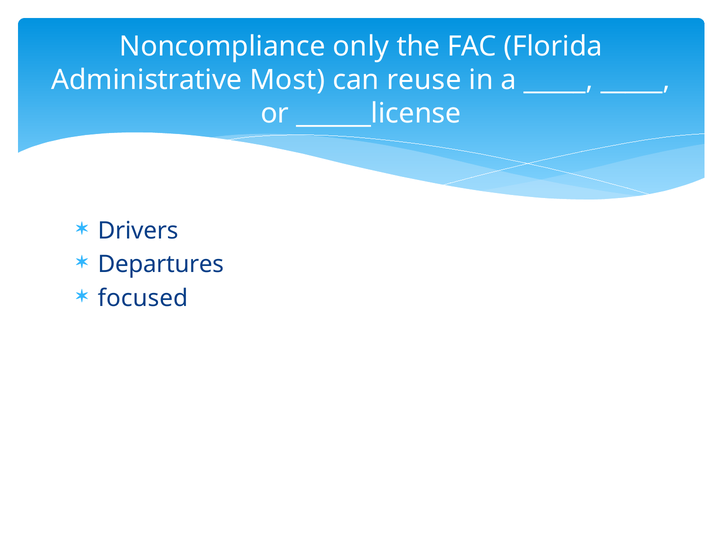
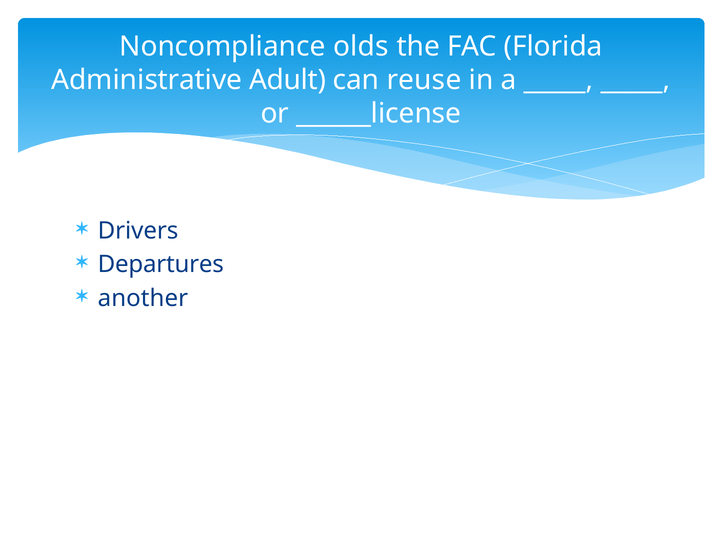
only: only -> olds
Most: Most -> Adult
focused: focused -> another
